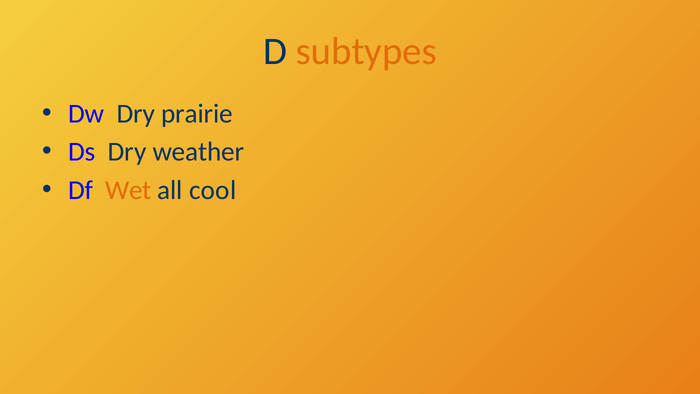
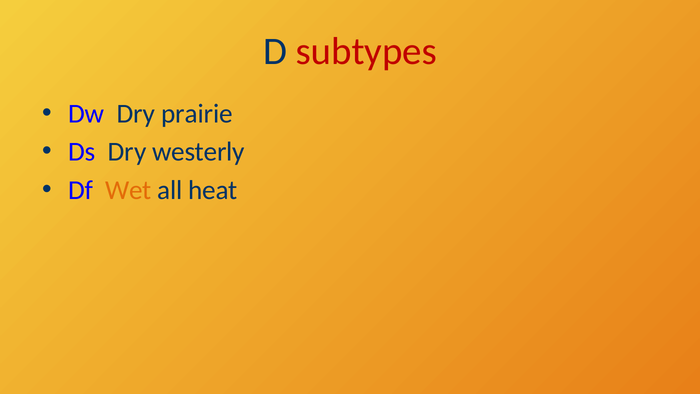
subtypes colour: orange -> red
weather: weather -> westerly
cool: cool -> heat
